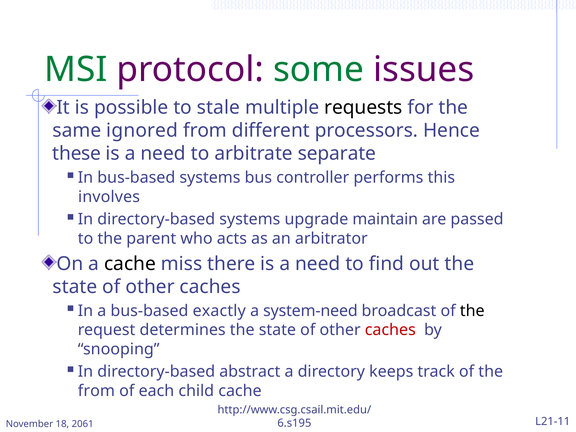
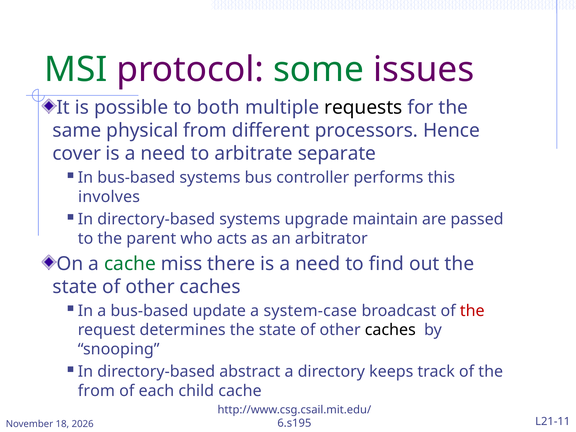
stale: stale -> both
ignored: ignored -> physical
these: these -> cover
cache at (130, 264) colour: black -> green
exactly: exactly -> update
system-need: system-need -> system-case
the at (472, 311) colour: black -> red
caches at (390, 330) colour: red -> black
2061: 2061 -> 2026
